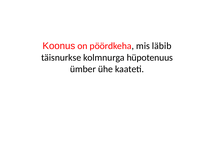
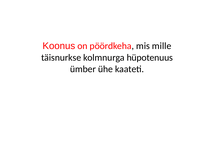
läbib: läbib -> mille
